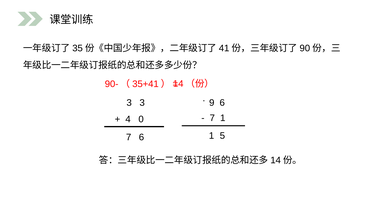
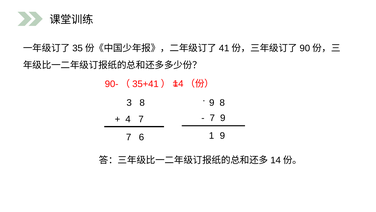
3 3: 3 -> 8
9 6: 6 -> 8
1 at (223, 118): 1 -> 9
4 0: 0 -> 7
5 at (222, 135): 5 -> 9
